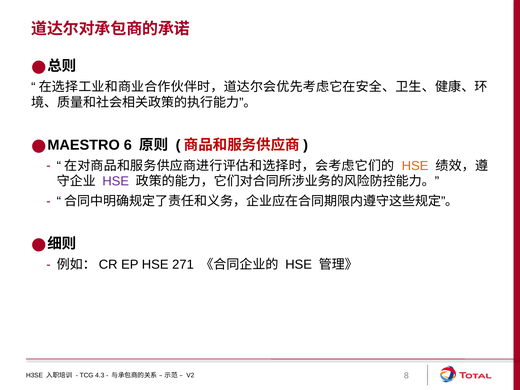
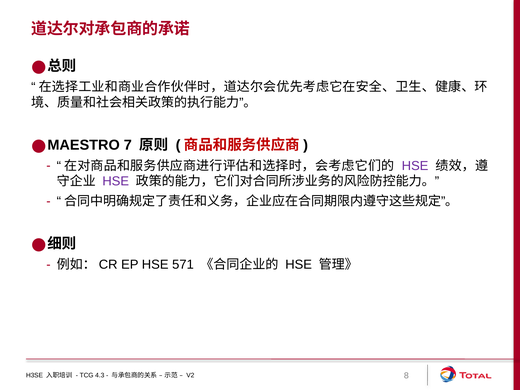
6: 6 -> 7
HSE at (415, 166) colour: orange -> purple
271: 271 -> 571
